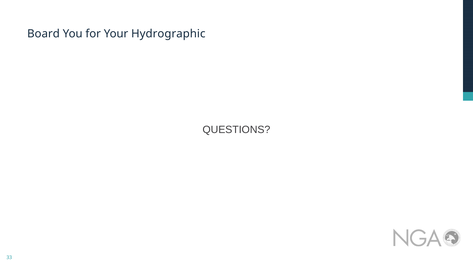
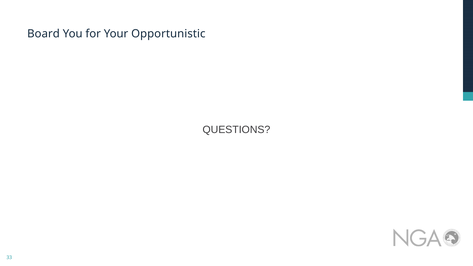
Hydrographic: Hydrographic -> Opportunistic
